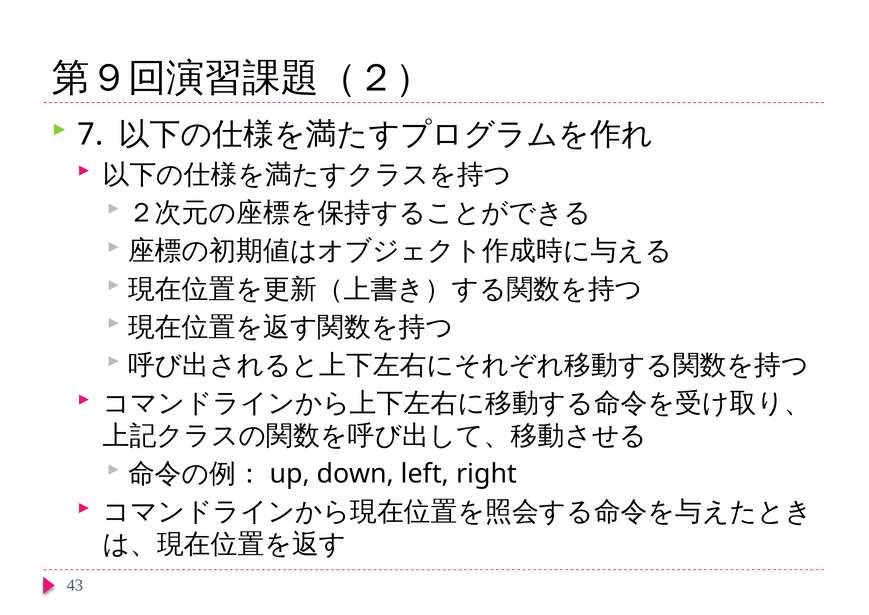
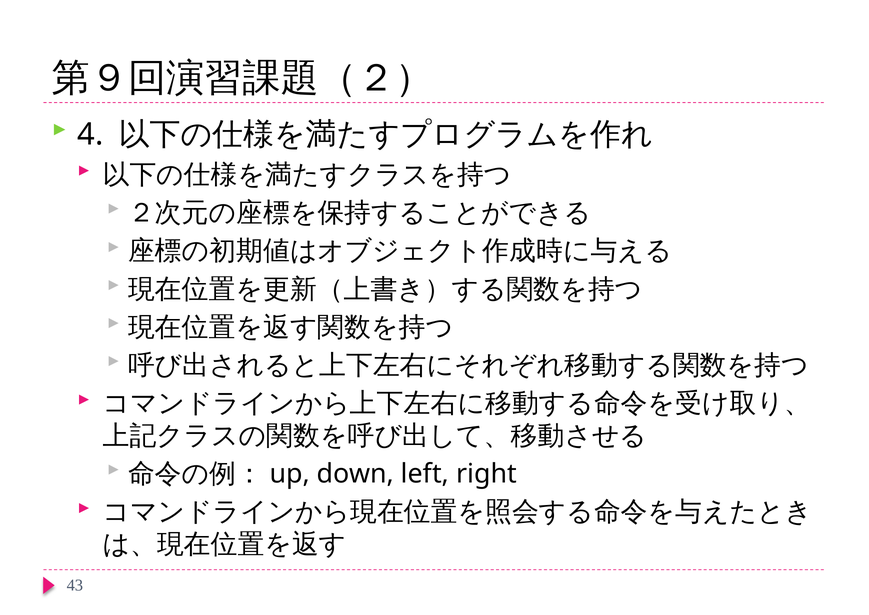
7: 7 -> 4
